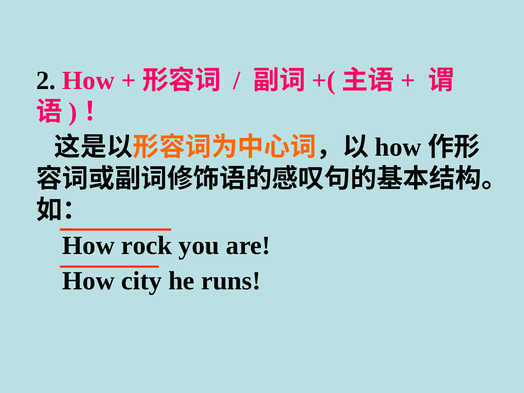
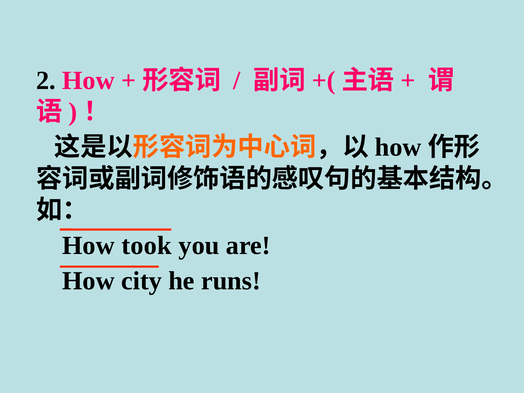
rock: rock -> took
